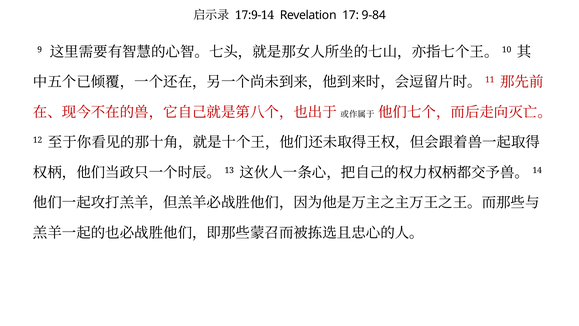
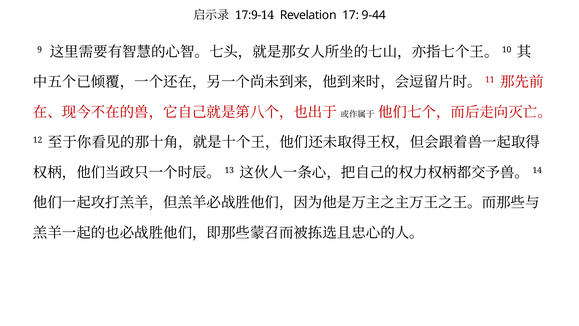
9-84: 9-84 -> 9-44
